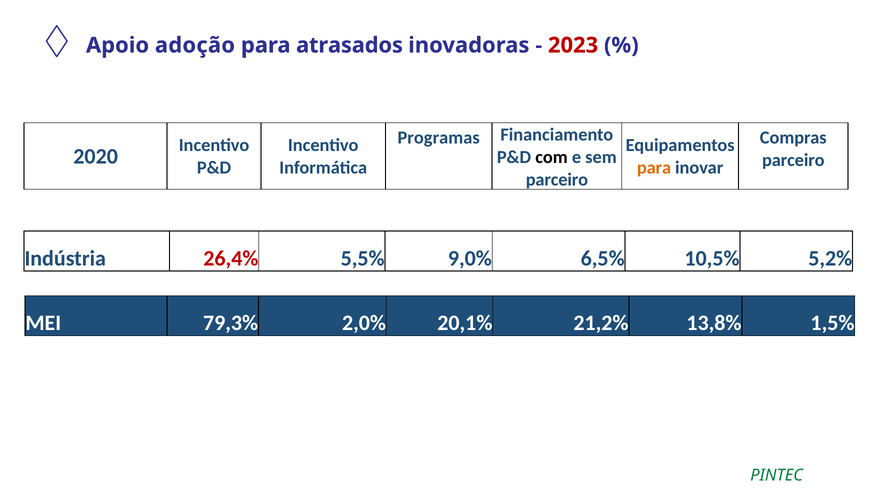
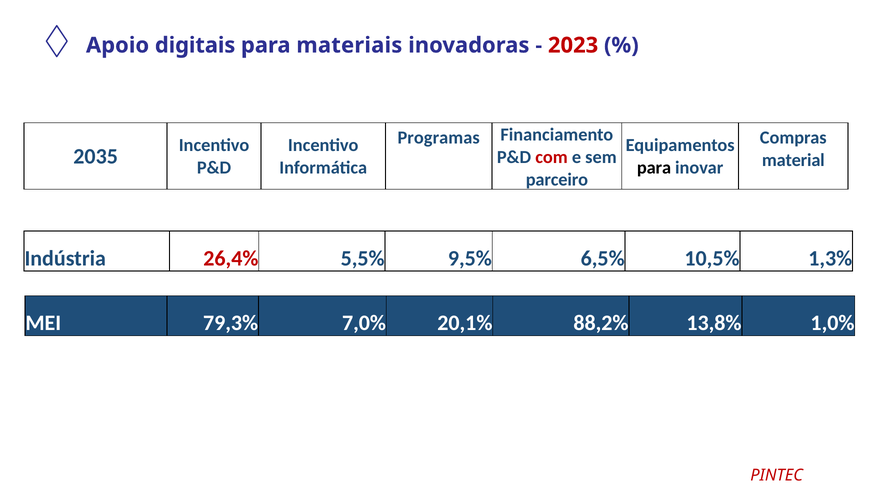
adoção: adoção -> digitais
atrasados: atrasados -> materiais
2020: 2020 -> 2035
com colour: black -> red
parceiro at (793, 160): parceiro -> material
para at (654, 168) colour: orange -> black
9,0%: 9,0% -> 9,5%
5,2%: 5,2% -> 1,3%
2,0%: 2,0% -> 7,0%
21,2%: 21,2% -> 88,2%
1,5%: 1,5% -> 1,0%
PINTEC colour: green -> red
